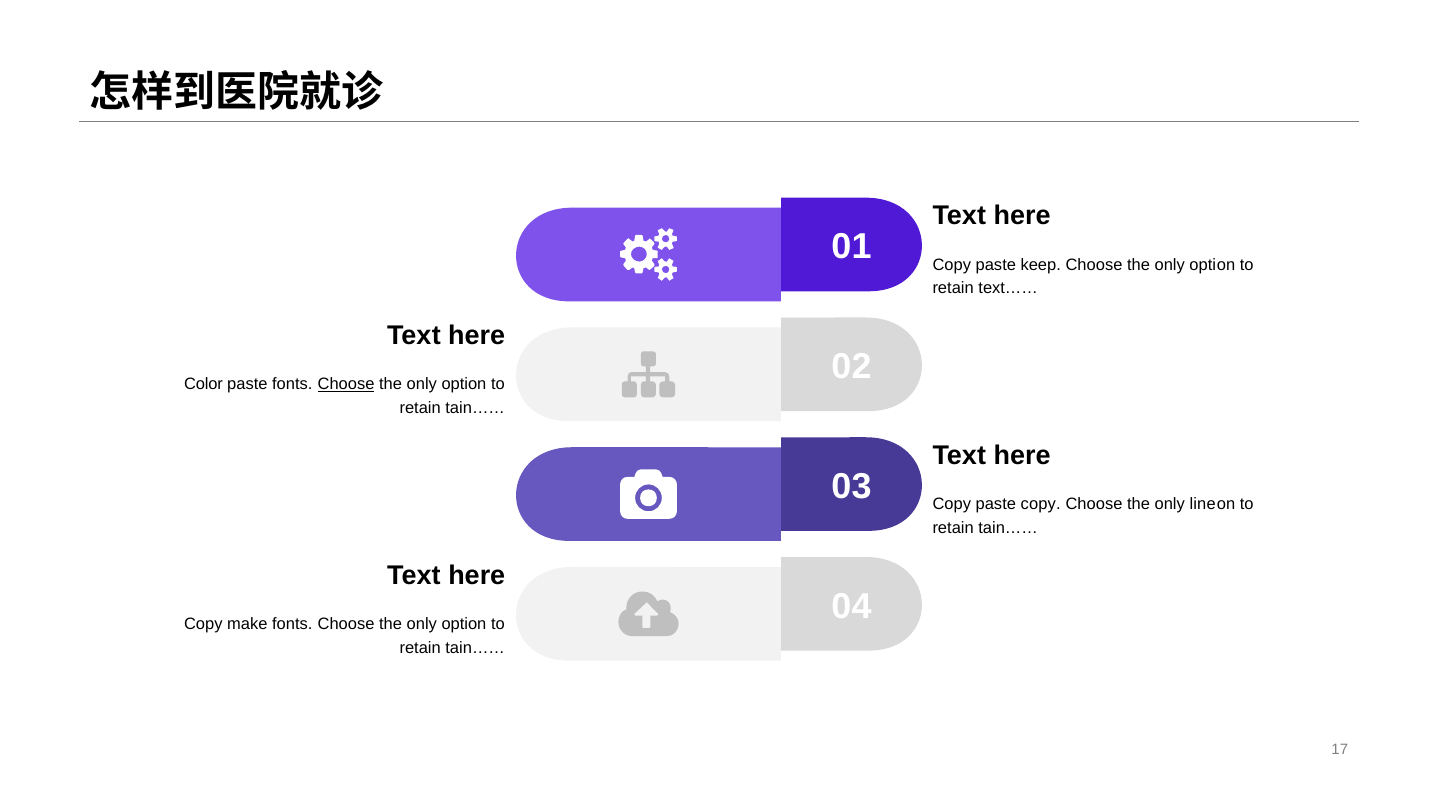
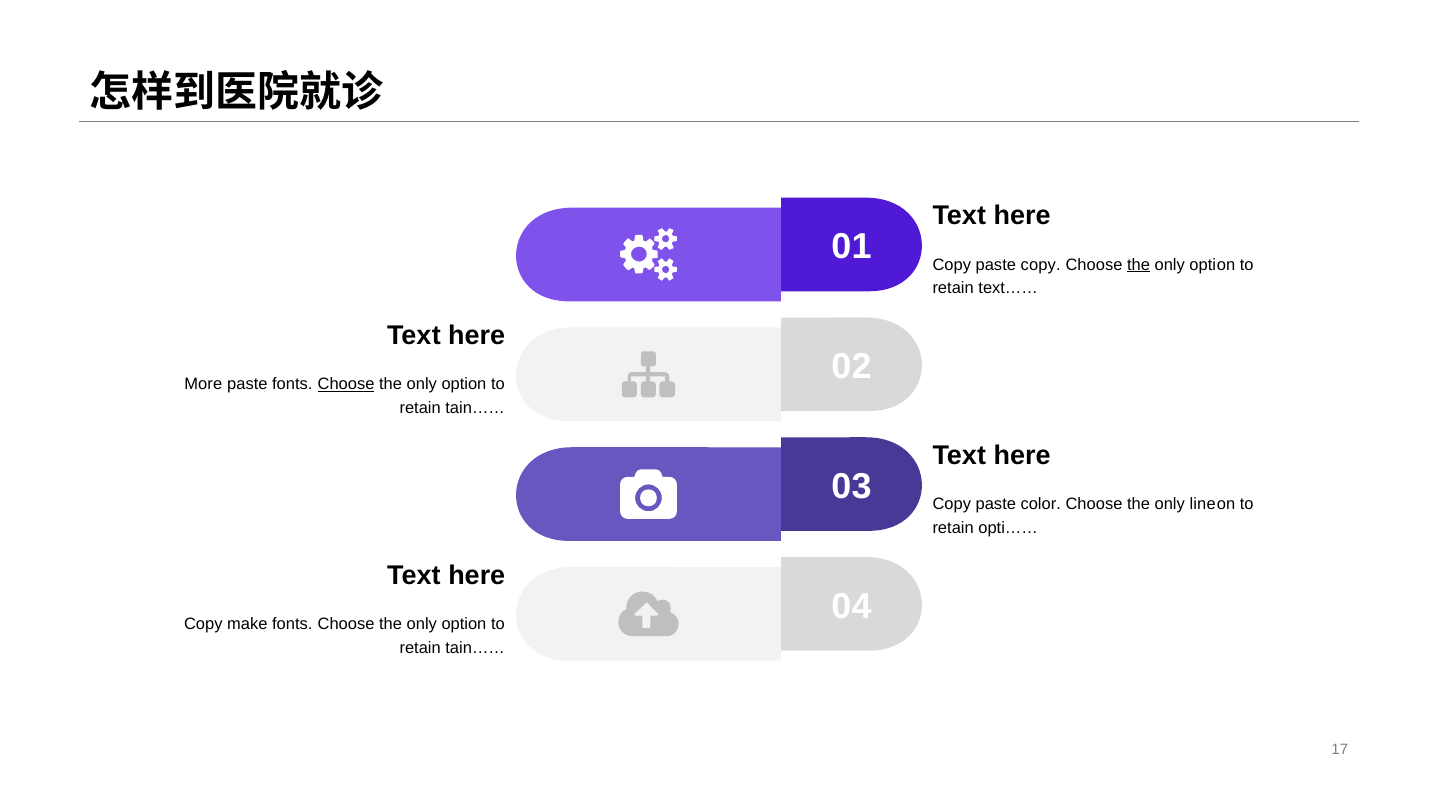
paste keep: keep -> copy
the at (1139, 265) underline: none -> present
Color: Color -> More
paste copy: copy -> color
tain…… at (1008, 528): tain…… -> opti……
